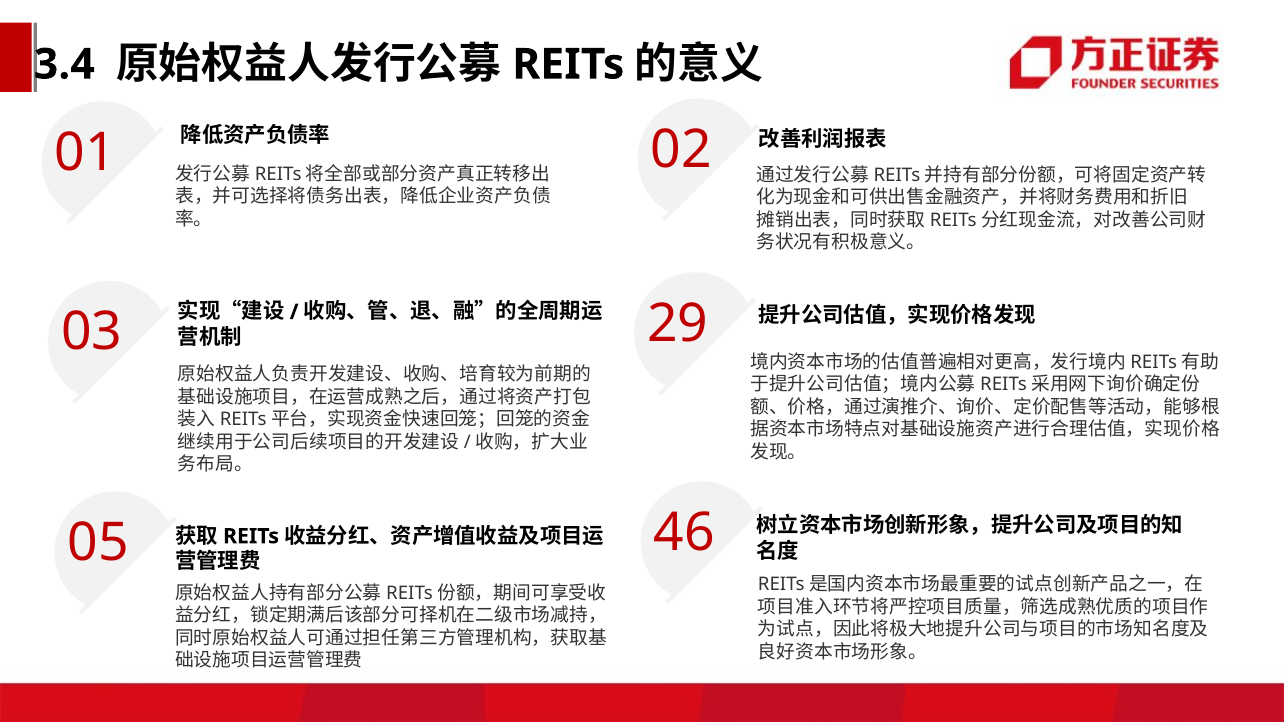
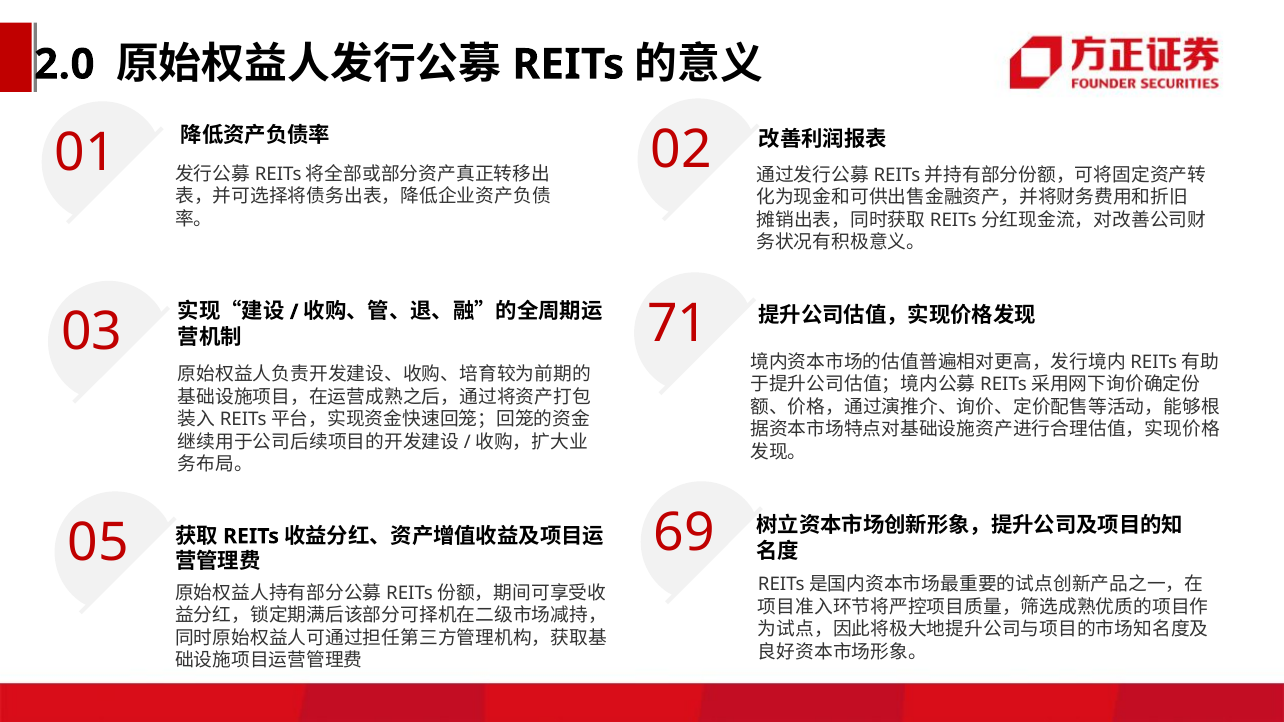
3.4: 3.4 -> 2.0
29: 29 -> 71
46: 46 -> 69
